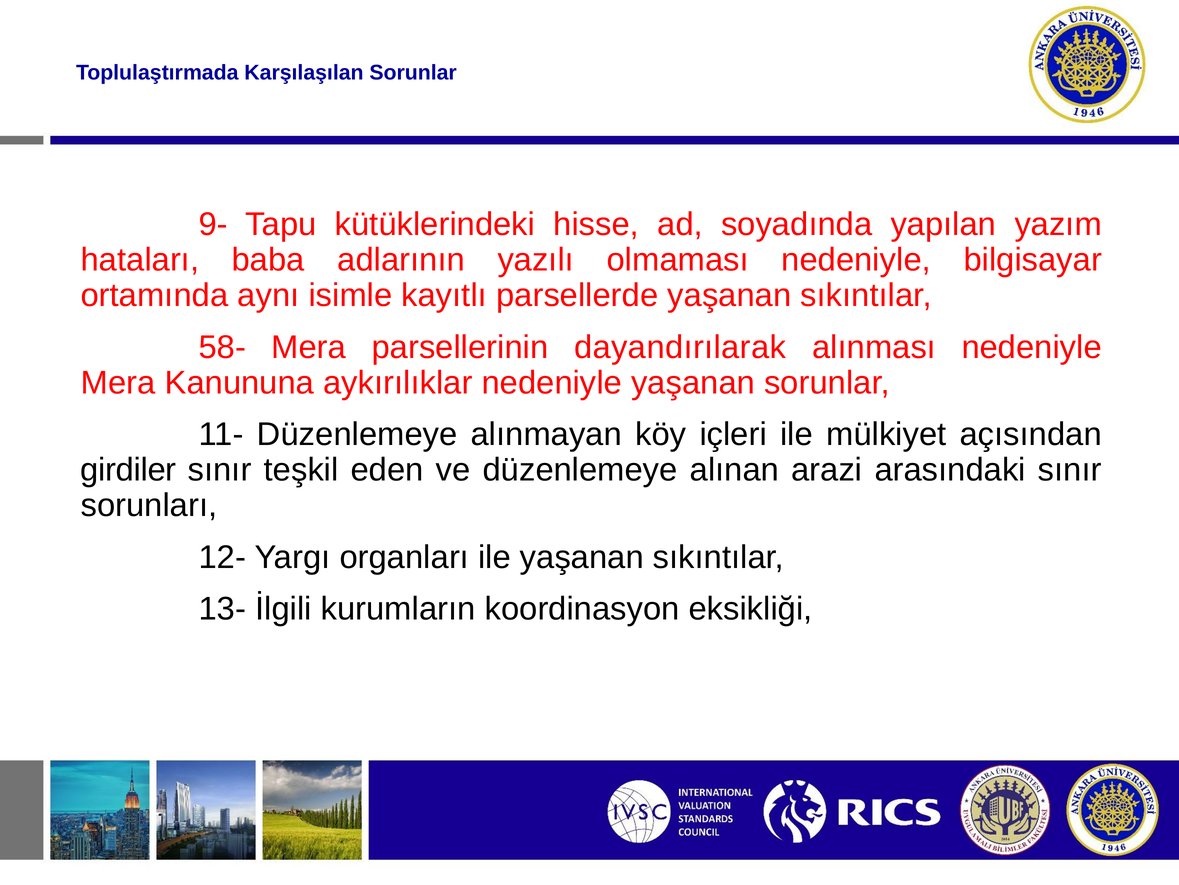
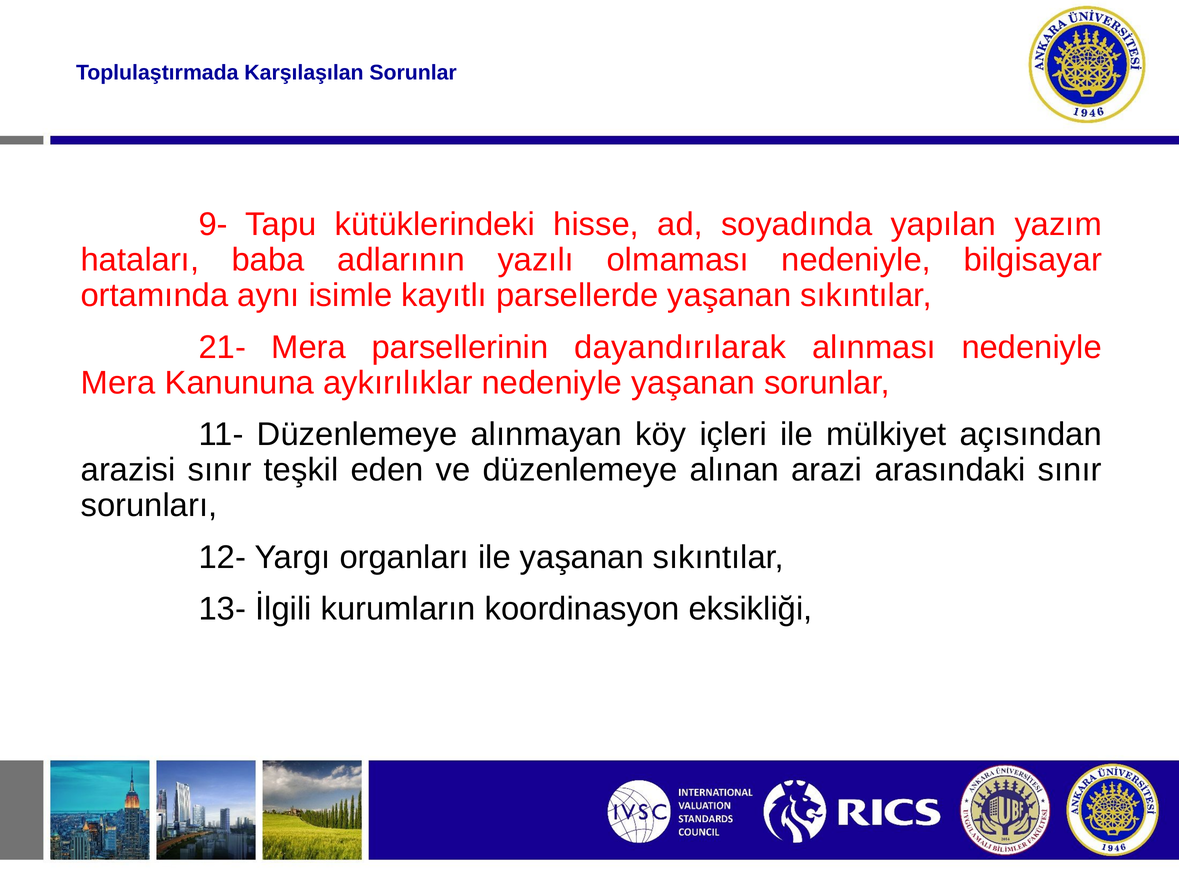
58-: 58- -> 21-
girdiler: girdiler -> arazisi
